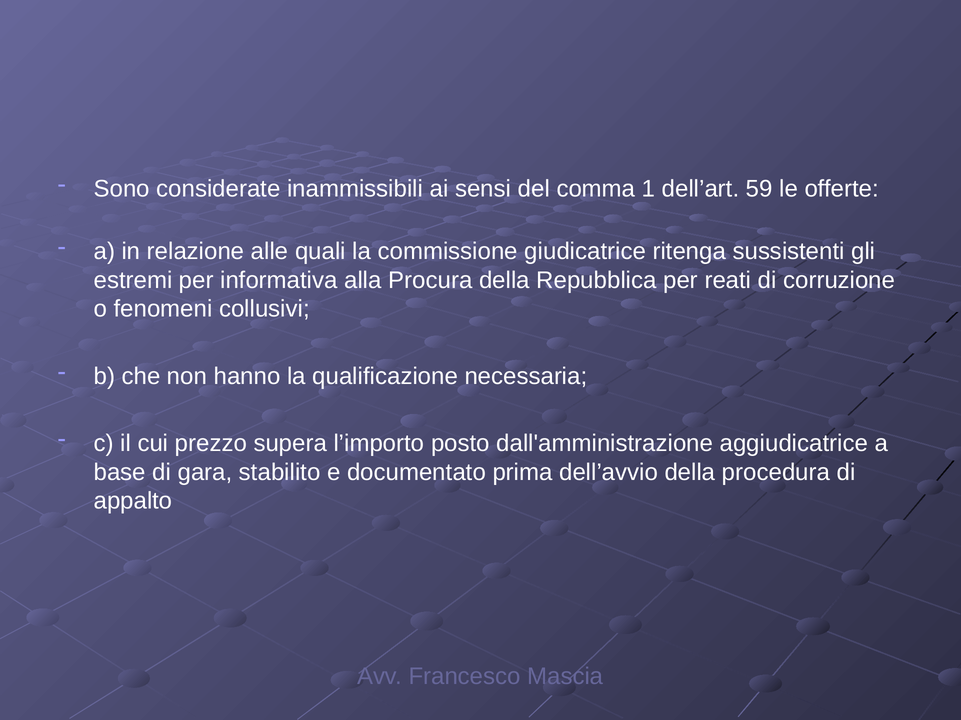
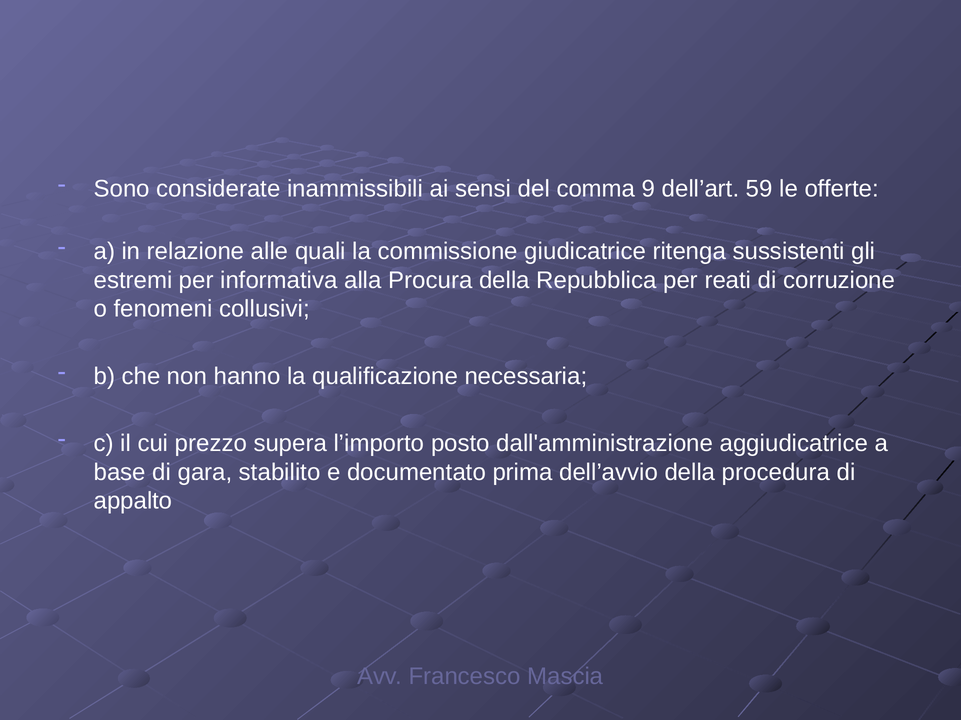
1: 1 -> 9
